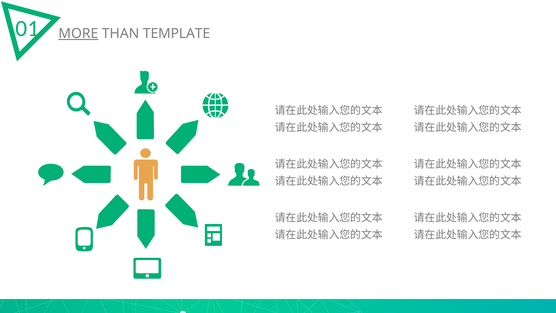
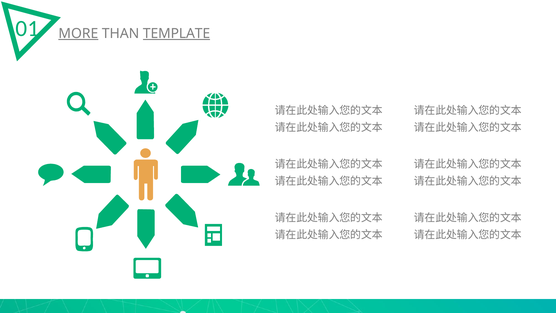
TEMPLATE underline: none -> present
